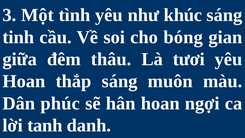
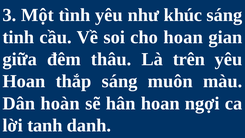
cho bóng: bóng -> hoan
tươi: tươi -> trên
phúc: phúc -> hoàn
